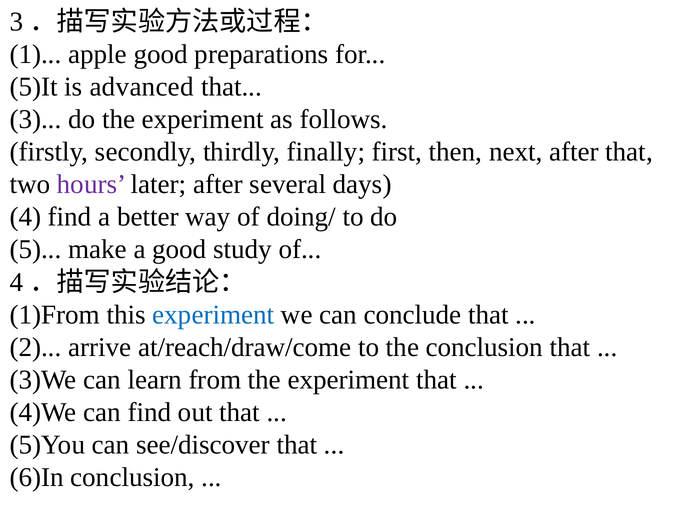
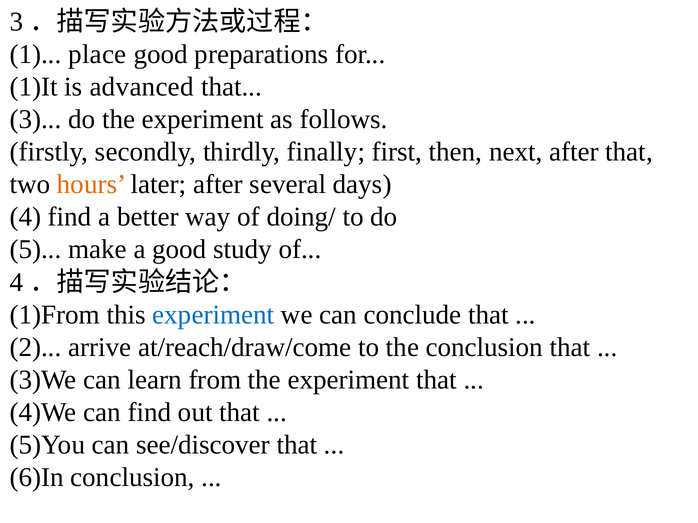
apple: apple -> place
5)It: 5)It -> 1)It
hours colour: purple -> orange
